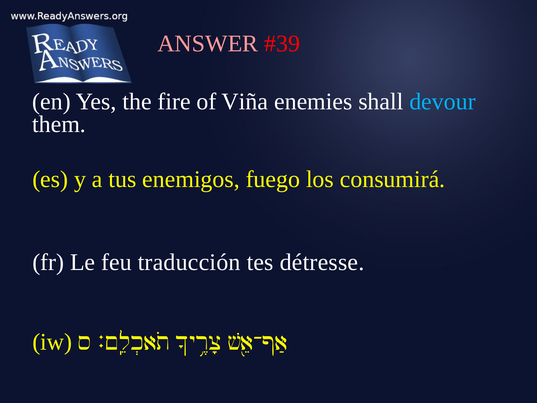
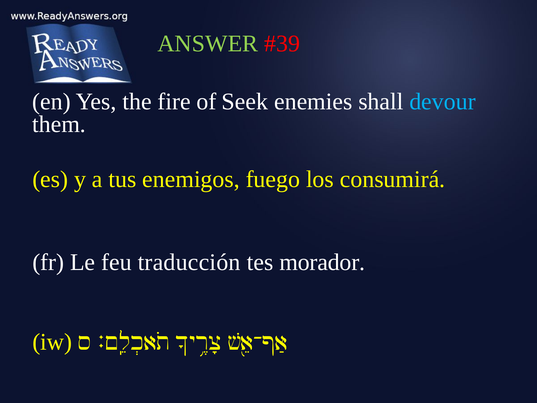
ANSWER colour: pink -> light green
Viña: Viña -> Seek
détresse: détresse -> morador
